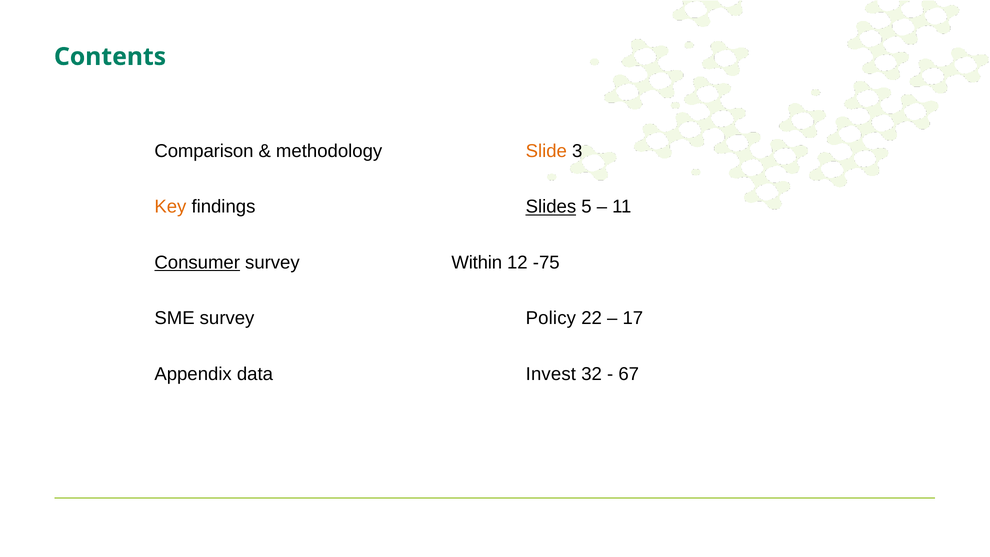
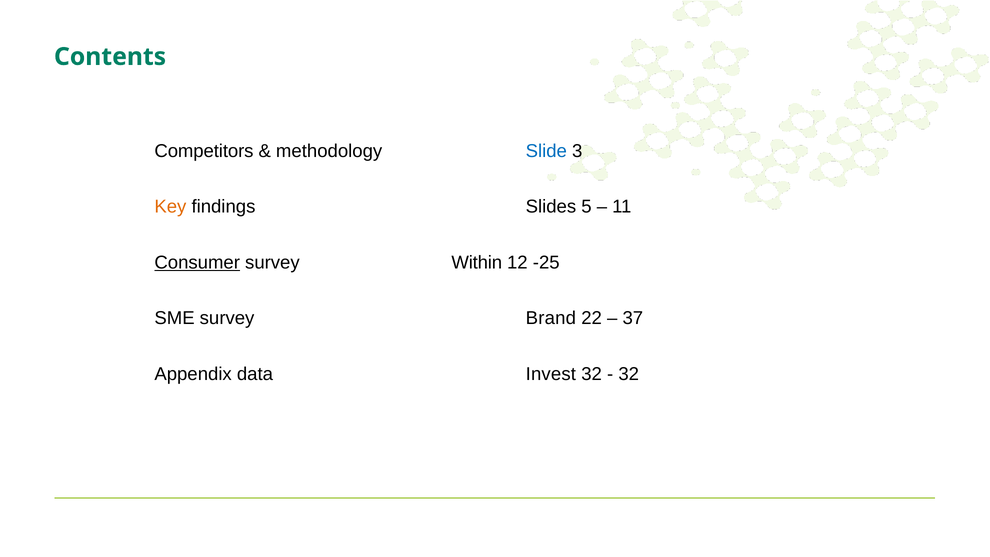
Comparison: Comparison -> Competitors
Slide colour: orange -> blue
Slides underline: present -> none
-75: -75 -> -25
Policy: Policy -> Brand
17: 17 -> 37
67 at (629, 374): 67 -> 32
